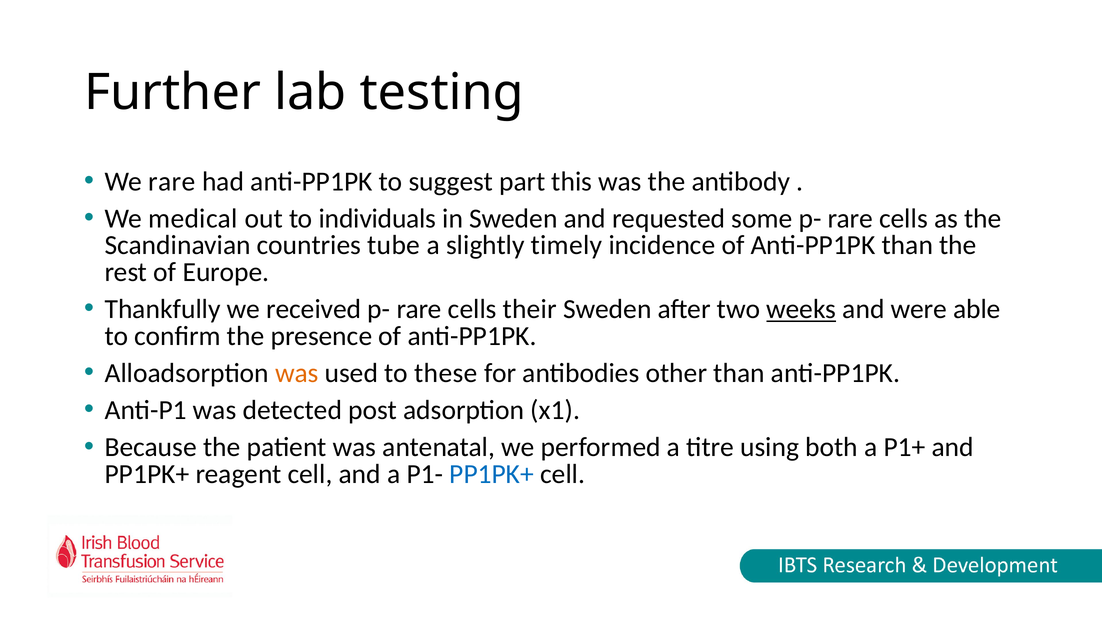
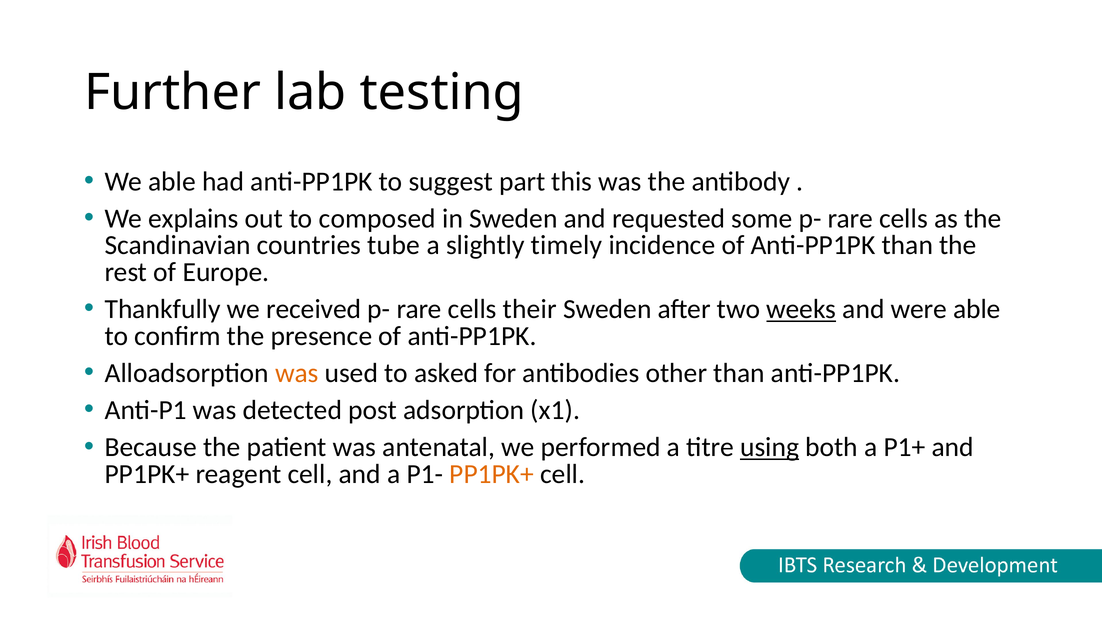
We rare: rare -> able
medical: medical -> explains
individuals: individuals -> composed
these: these -> asked
using underline: none -> present
PP1PK+ at (492, 474) colour: blue -> orange
